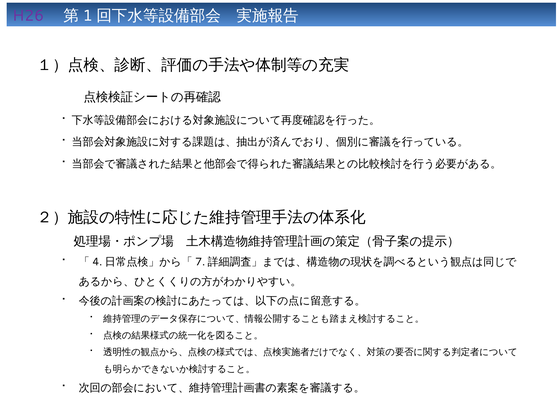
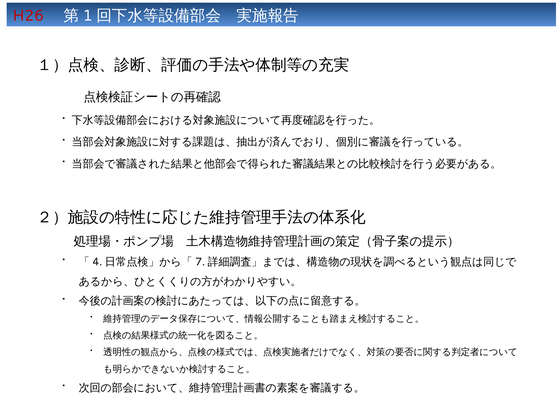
H26 colour: purple -> red
